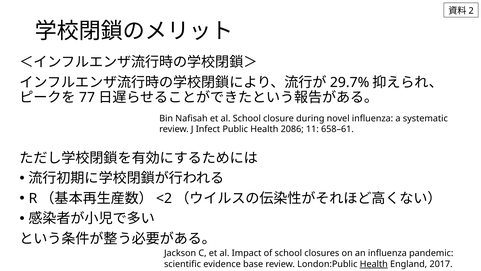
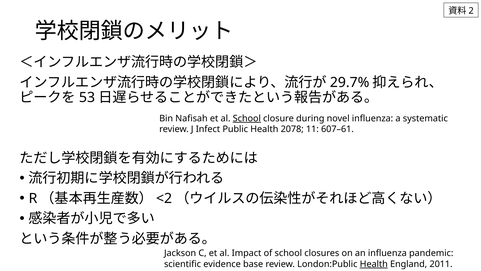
77: 77 -> 53
School at (247, 118) underline: none -> present
2086: 2086 -> 2078
658–61: 658–61 -> 607–61
2017: 2017 -> 2011
